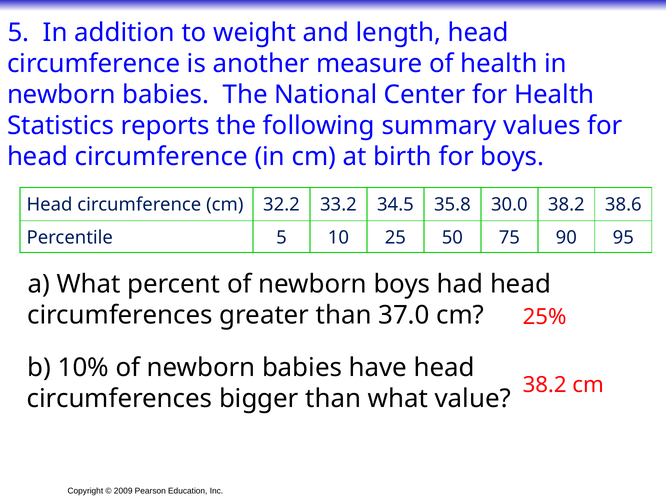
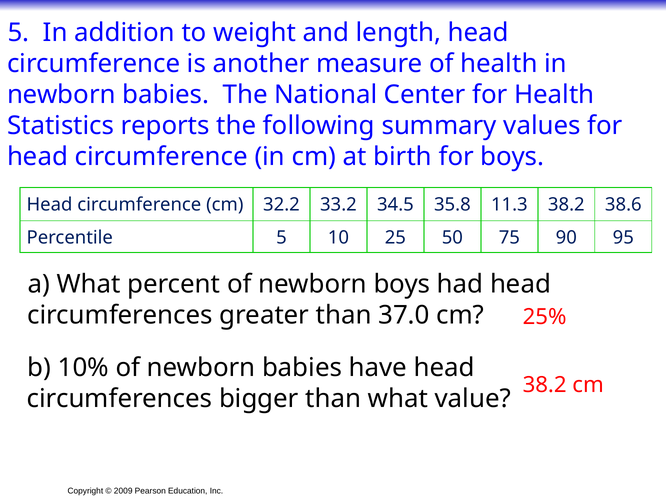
30.0: 30.0 -> 11.3
